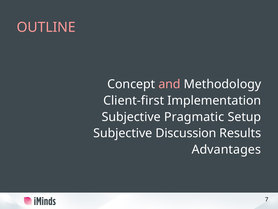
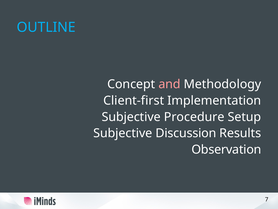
OUTLINE colour: pink -> light blue
Pragmatic: Pragmatic -> Procedure
Advantages: Advantages -> Observation
